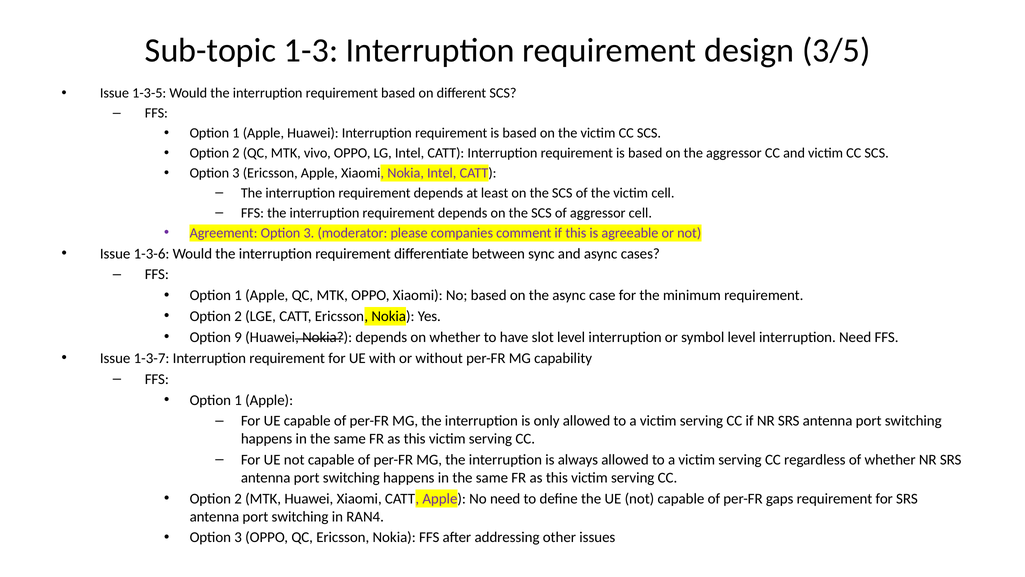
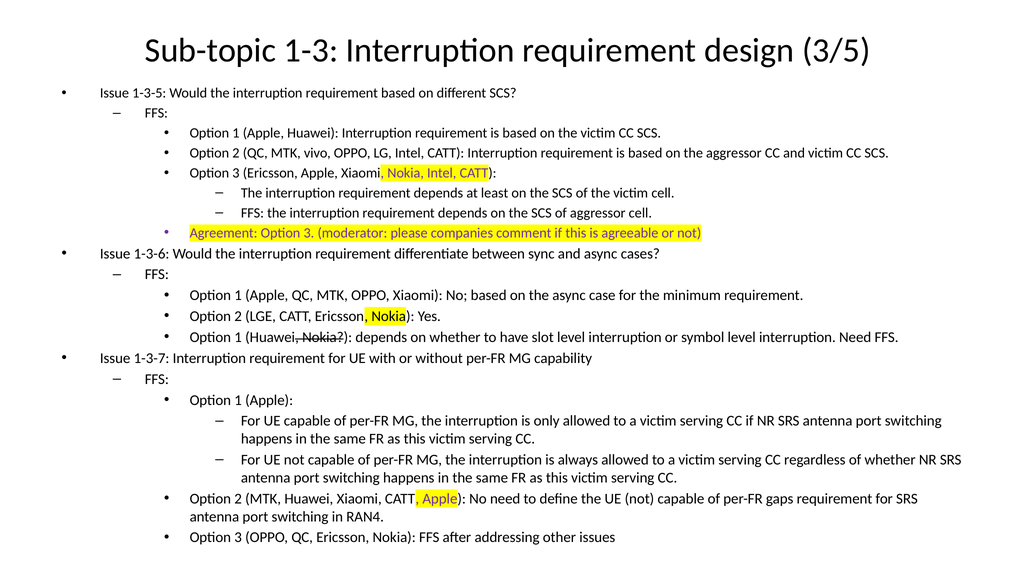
9 at (238, 337): 9 -> 1
